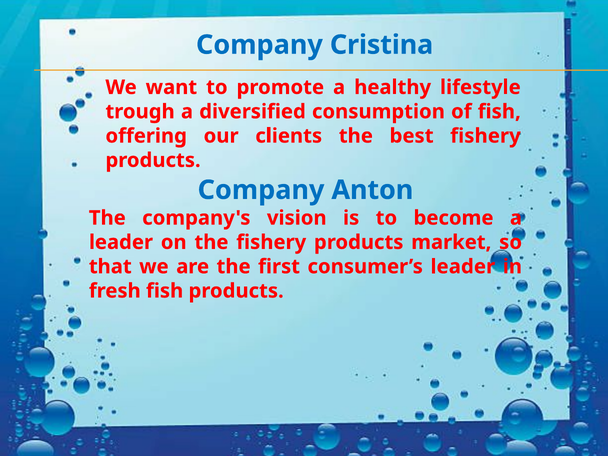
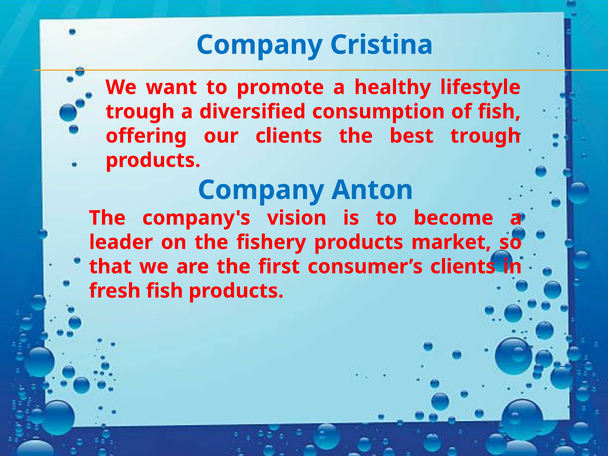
best fishery: fishery -> trough
consumer’s leader: leader -> clients
